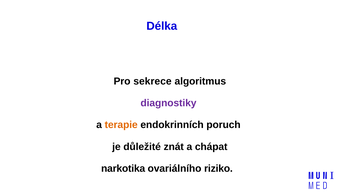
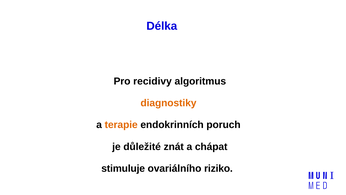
sekrece: sekrece -> recidivy
diagnostiky colour: purple -> orange
narkotika: narkotika -> stimuluje
